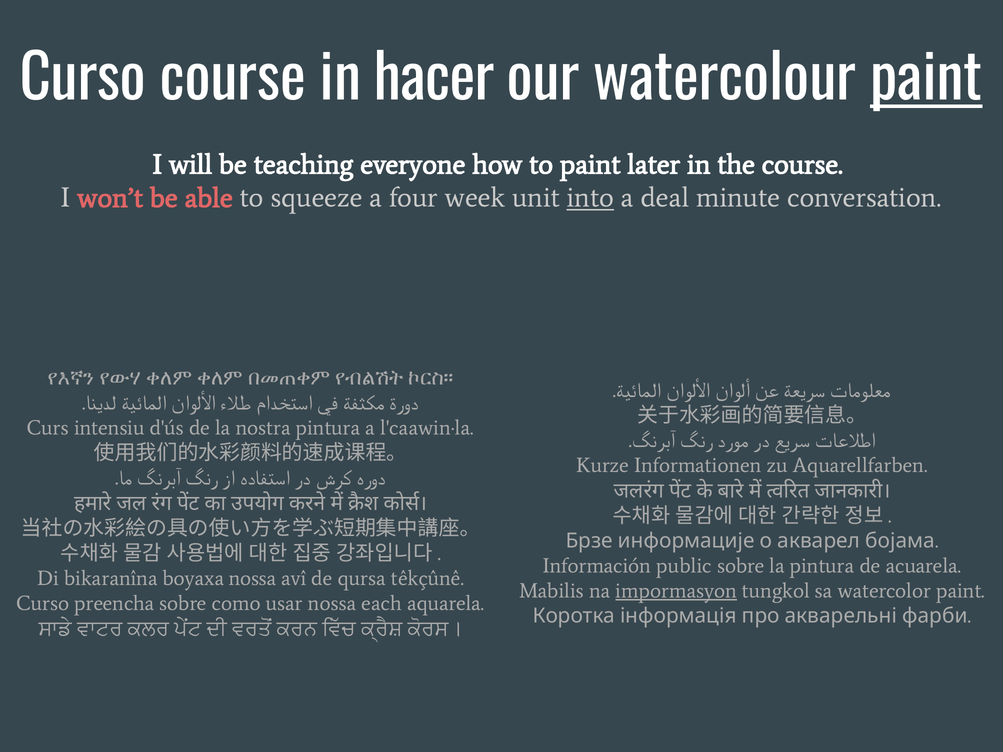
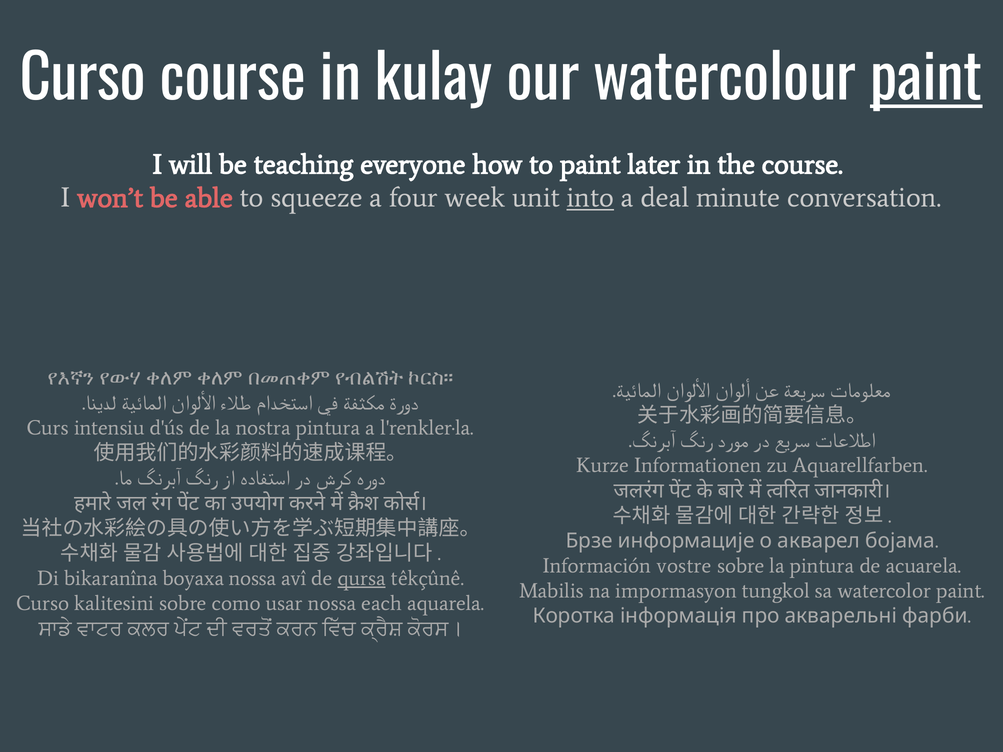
hacer: hacer -> kulay
l'caawin·la: l'caawin·la -> l'renkler·la
public: public -> vostre
qursa underline: none -> present
impormasyon underline: present -> none
preencha: preencha -> kalitesini
